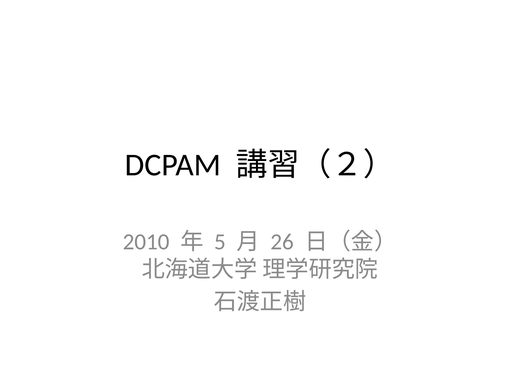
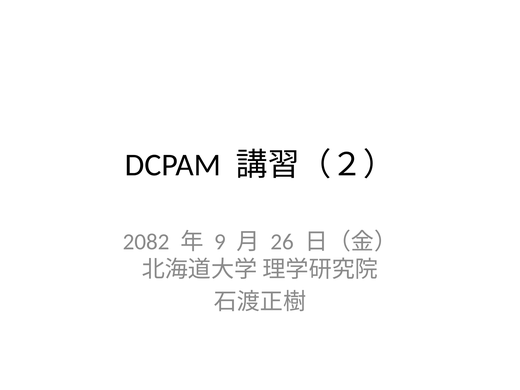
2010: 2010 -> 2082
5: 5 -> 9
